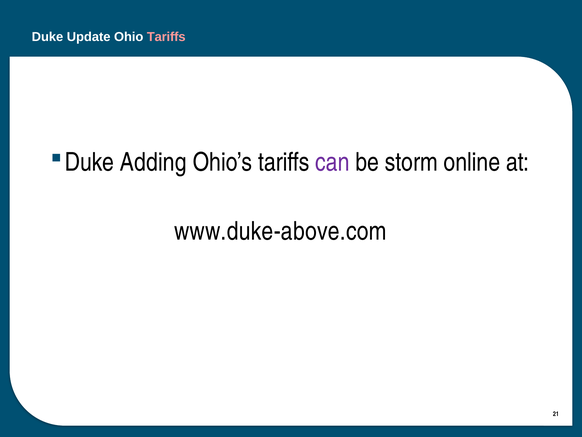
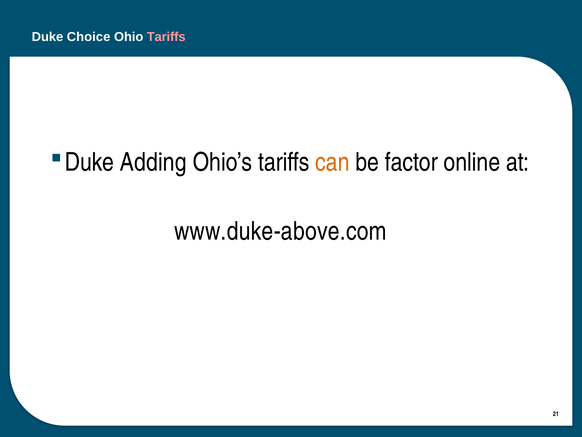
Update: Update -> Choice
can colour: purple -> orange
storm: storm -> factor
